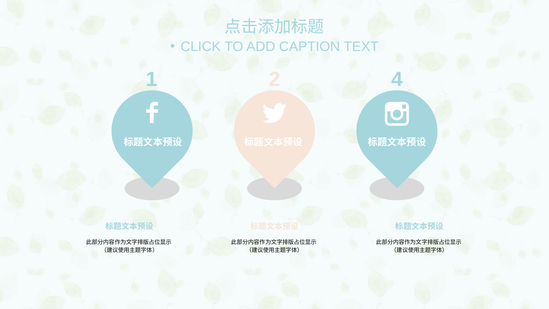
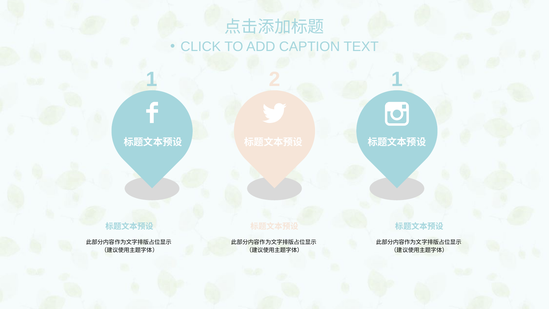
2 4: 4 -> 1
